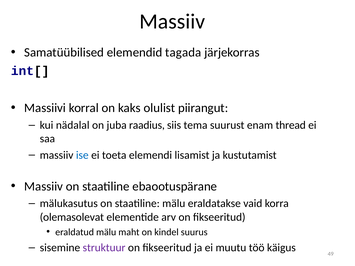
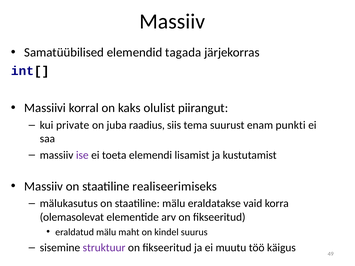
nädalal: nädalal -> private
thread: thread -> punkti
ise colour: blue -> purple
ebaootuspärane: ebaootuspärane -> realiseerimiseks
